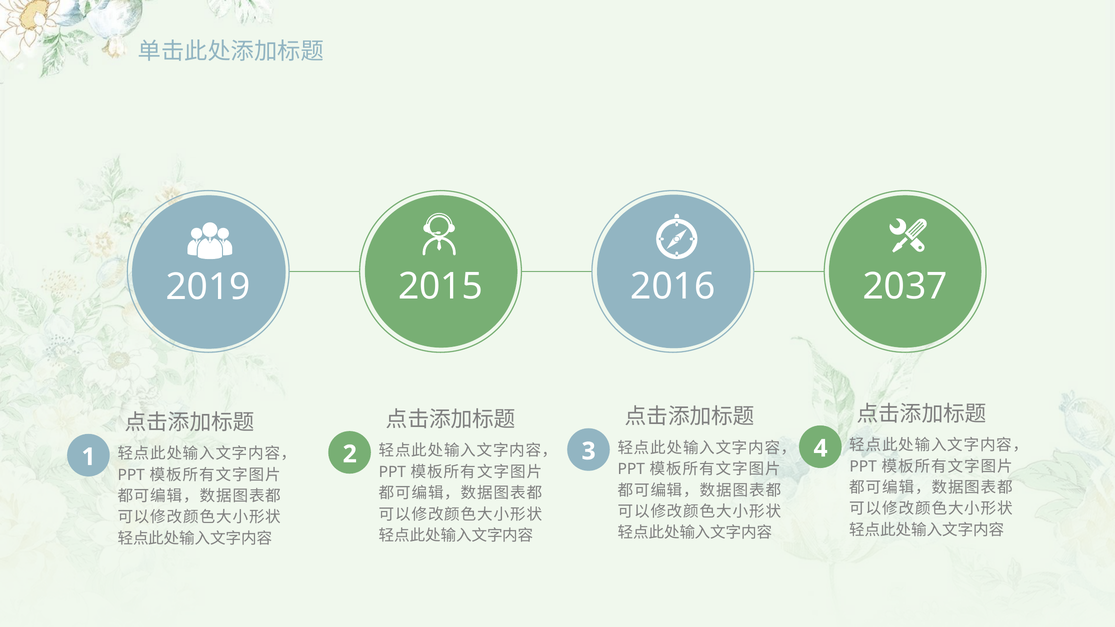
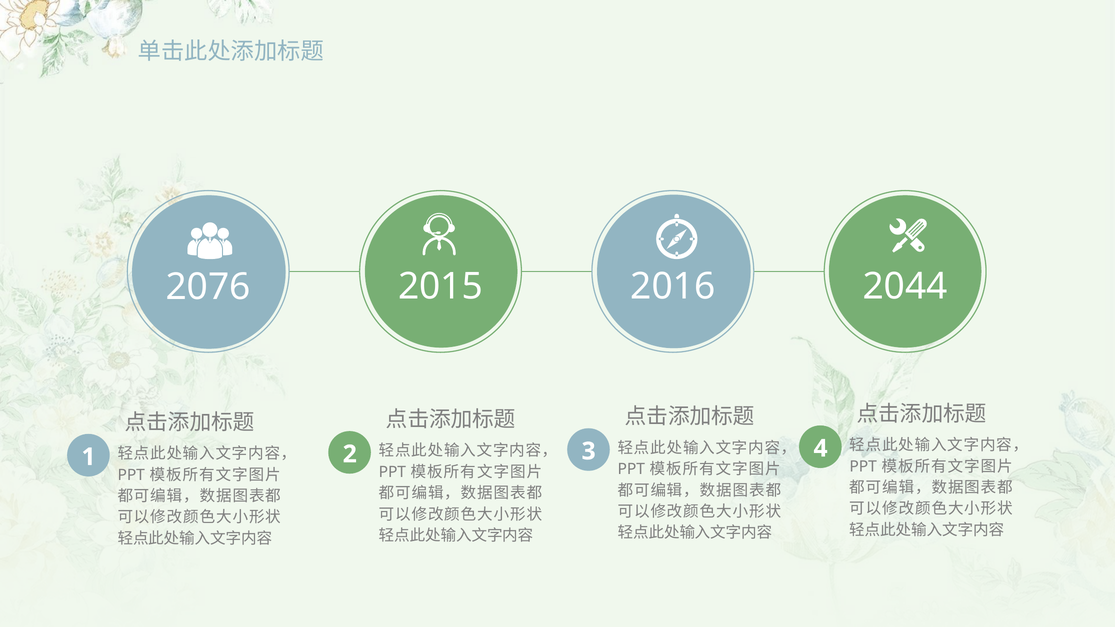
2019: 2019 -> 2076
2037: 2037 -> 2044
